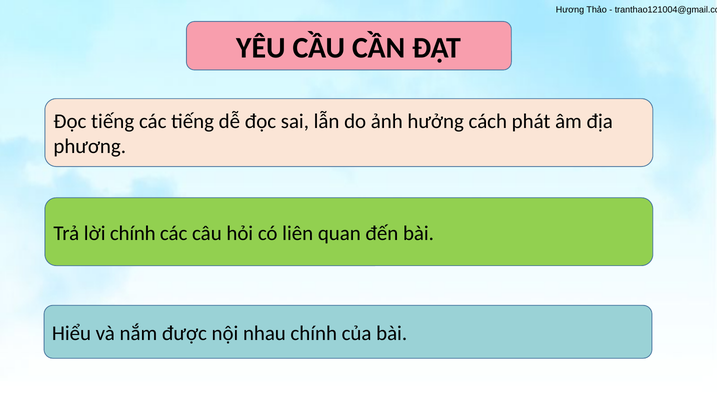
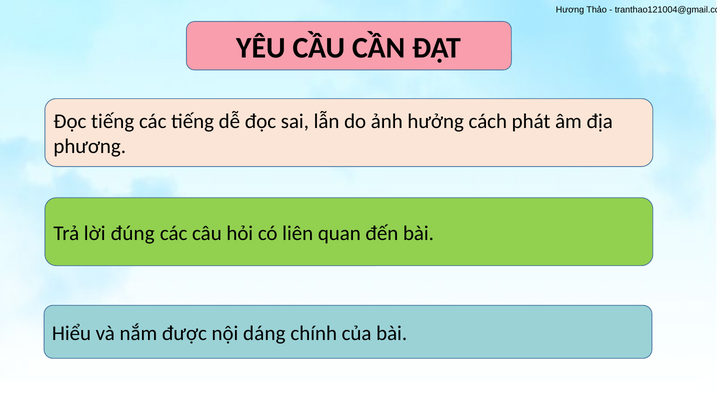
lời chính: chính -> đúng
nhau: nhau -> dáng
